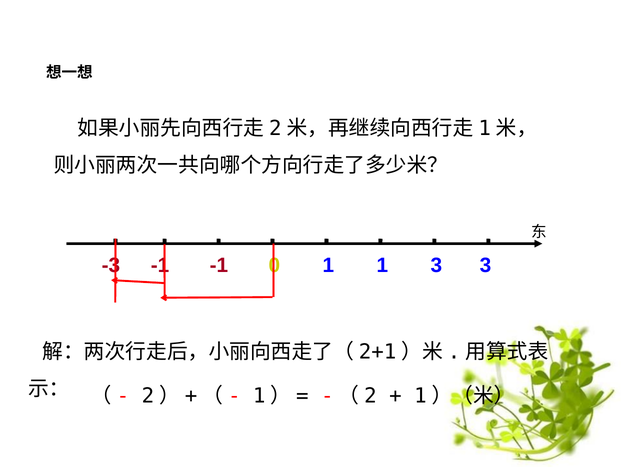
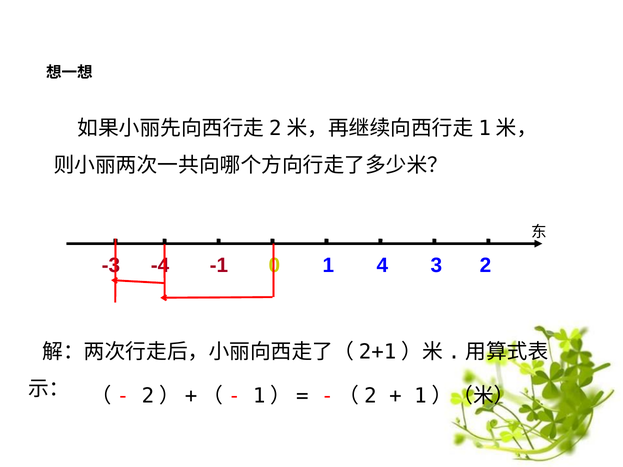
-1 at (160, 266): -1 -> -4
1 1: 1 -> 4
3 3: 3 -> 2
